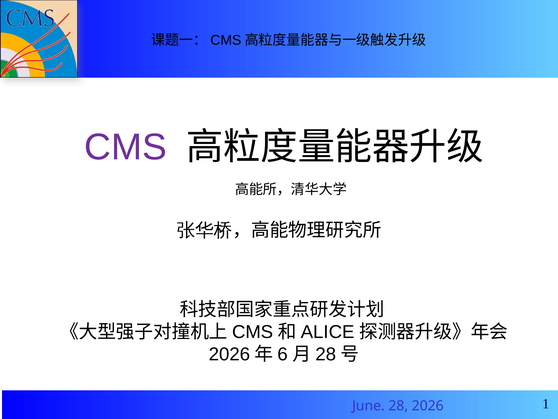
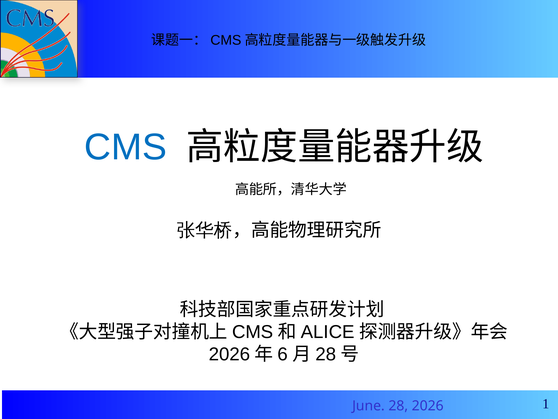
CMS colour: purple -> blue
